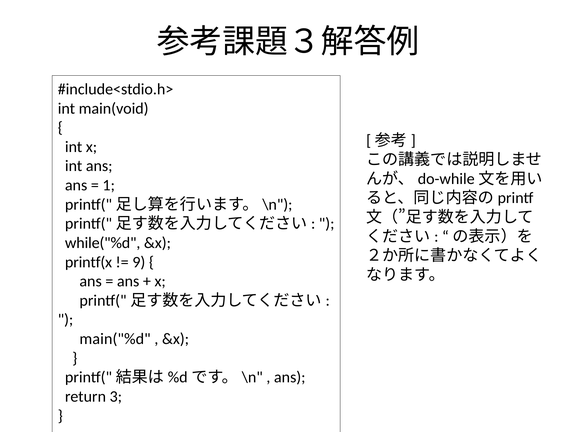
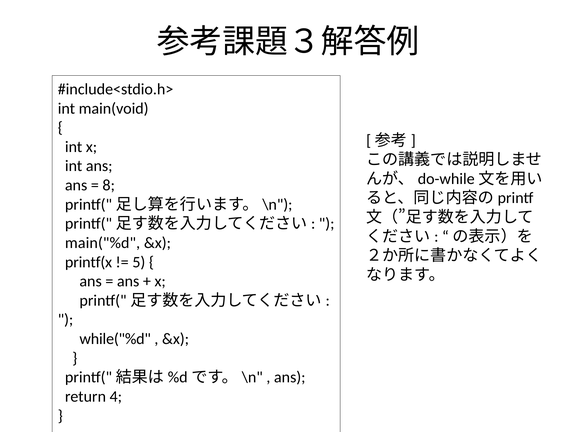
1: 1 -> 8
while("%d: while("%d -> main("%d
9: 9 -> 5
main("%d: main("%d -> while("%d
3: 3 -> 4
